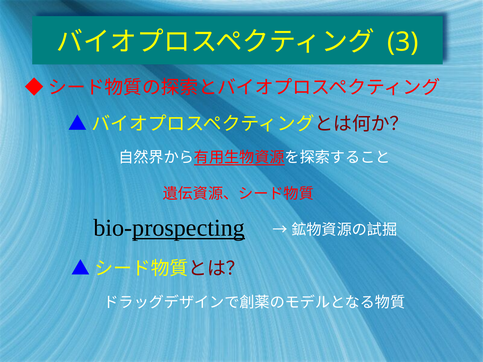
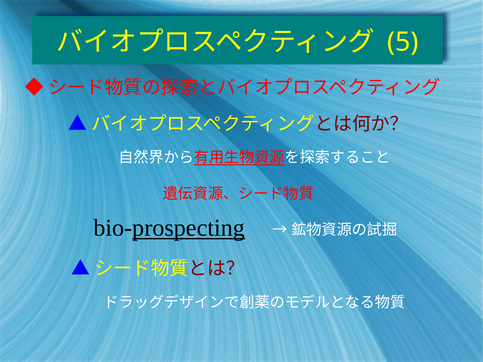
3: 3 -> 5
